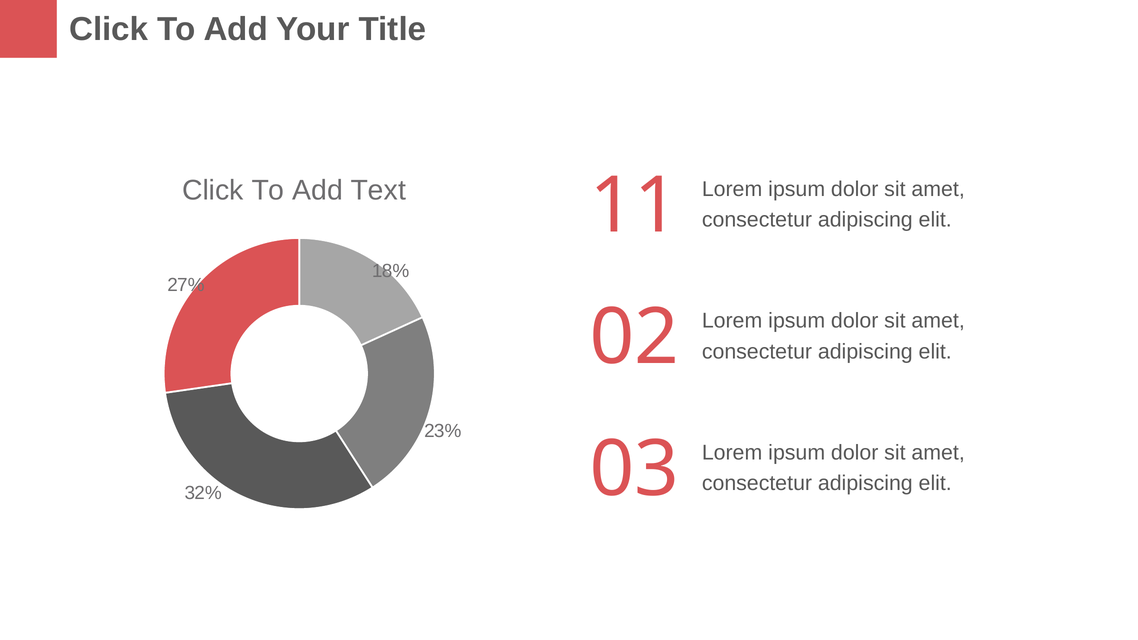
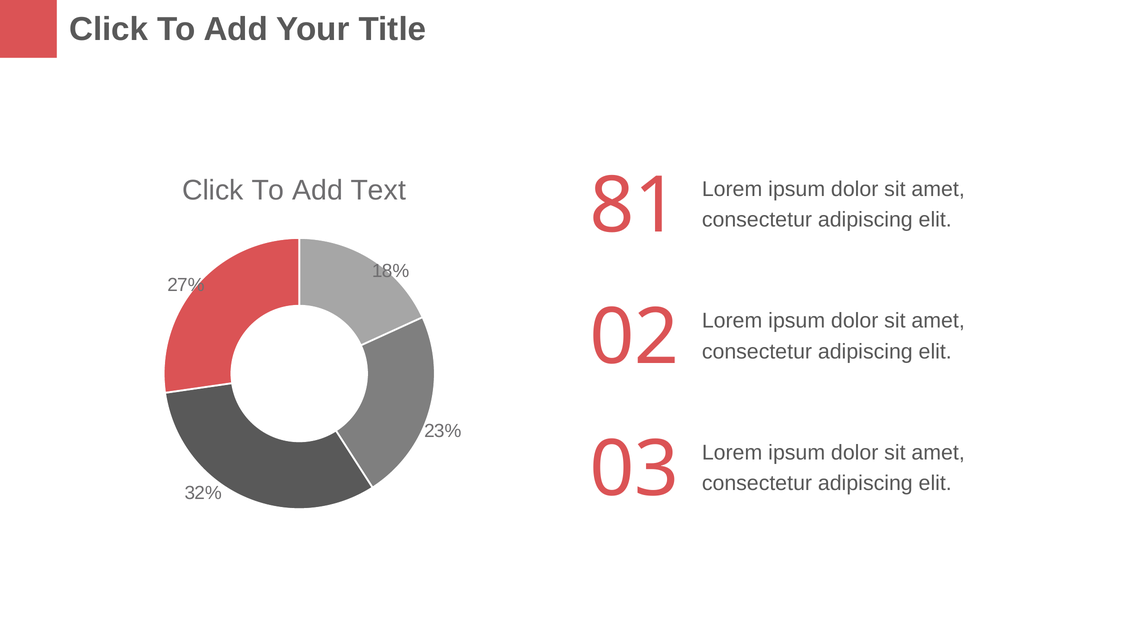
11: 11 -> 81
